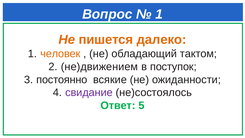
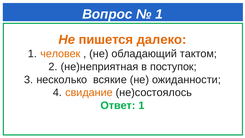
не)движением: не)движением -> не)неприятная
постоянно: постоянно -> несколько
свидание colour: purple -> orange
Ответ 5: 5 -> 1
